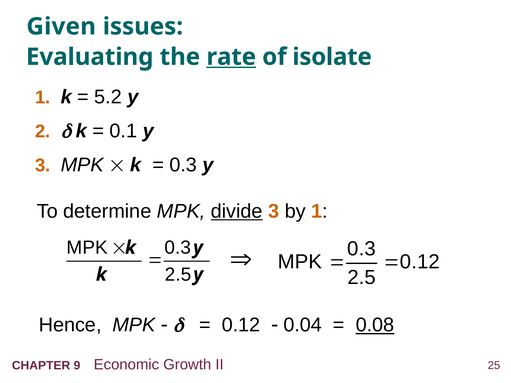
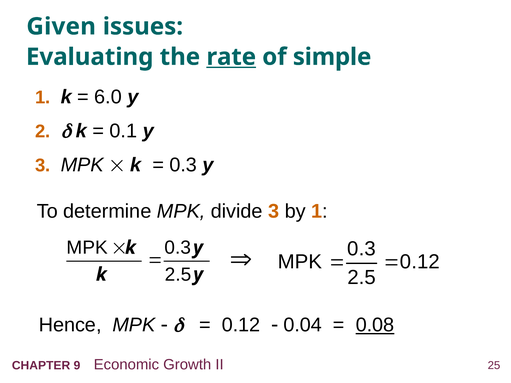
isolate: isolate -> simple
5.2: 5.2 -> 6.0
divide underline: present -> none
